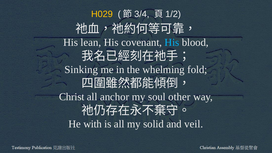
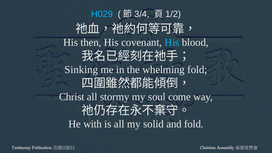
H029 colour: yellow -> light blue
lean: lean -> then
anchor: anchor -> stormy
other: other -> come
and veil: veil -> fold
